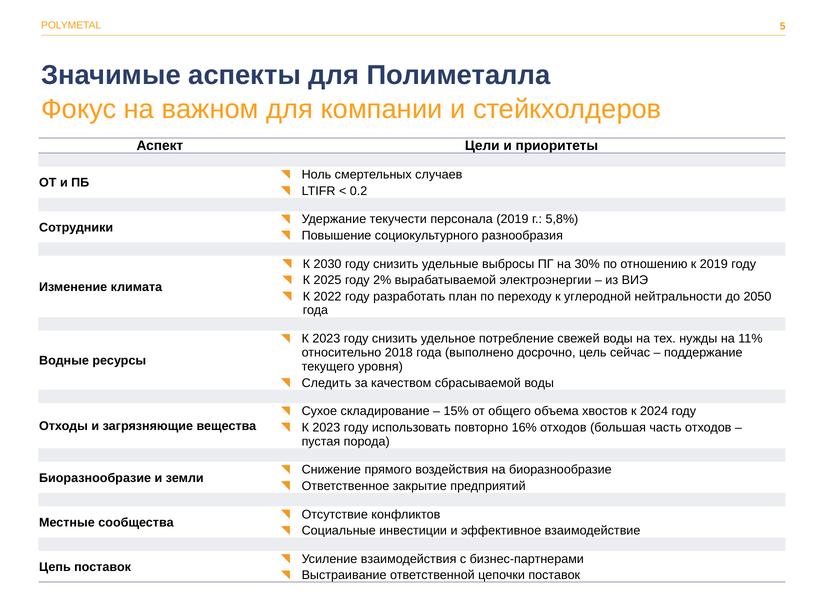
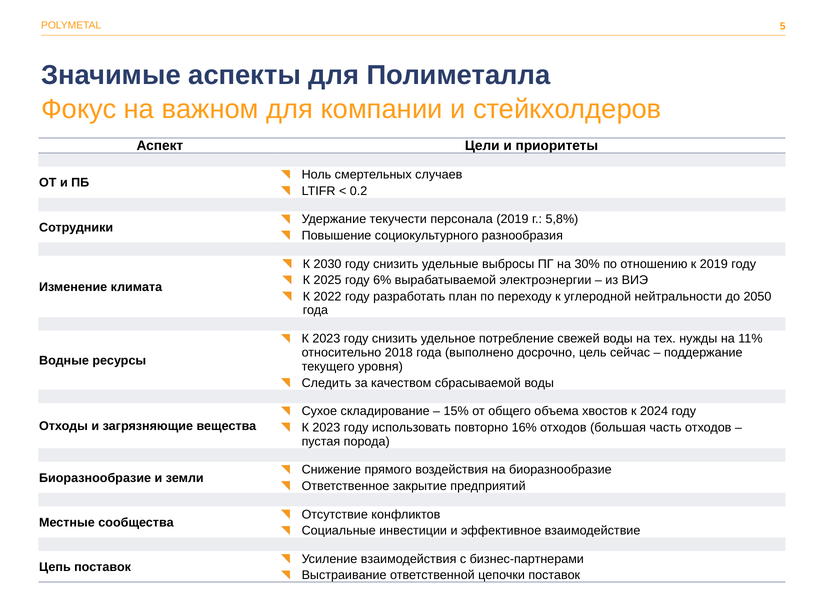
2%: 2% -> 6%
